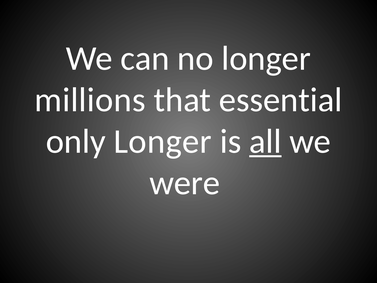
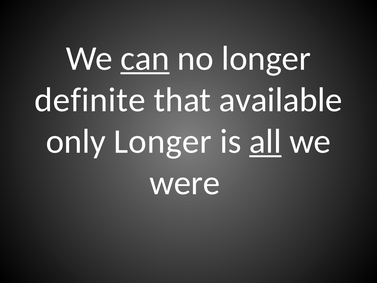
can underline: none -> present
millions: millions -> definite
essential: essential -> available
